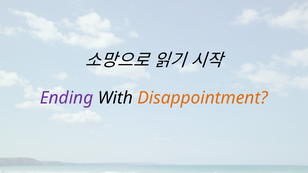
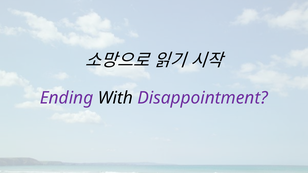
Disappointment colour: orange -> purple
